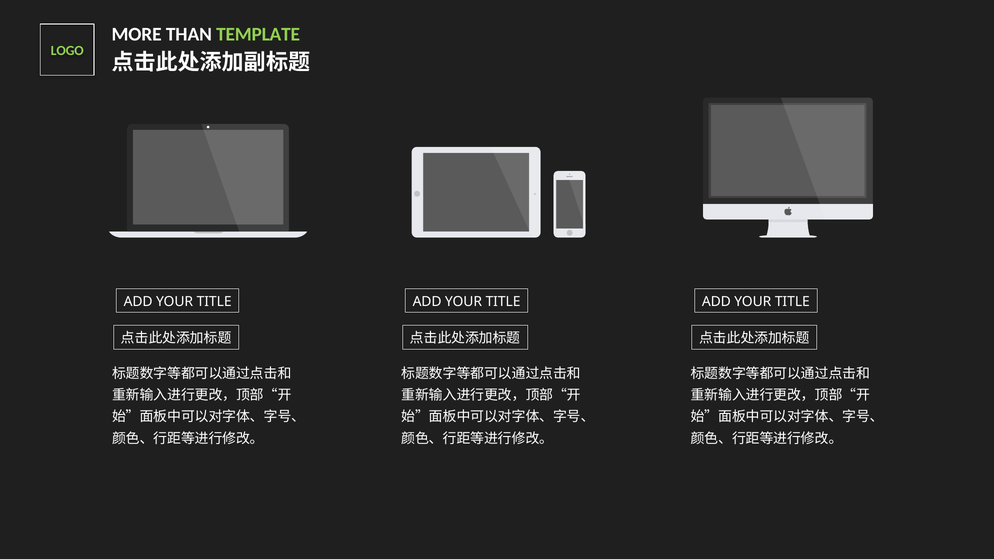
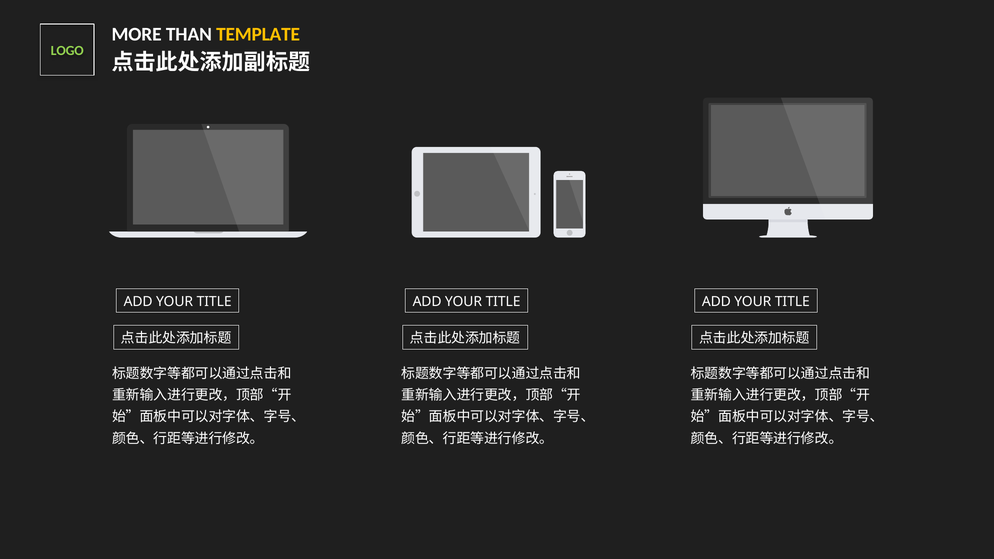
TEMPLATE colour: light green -> yellow
